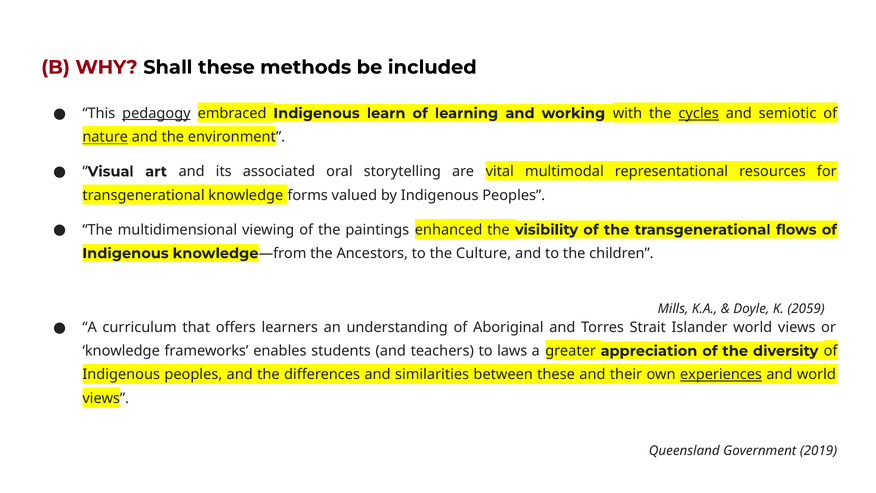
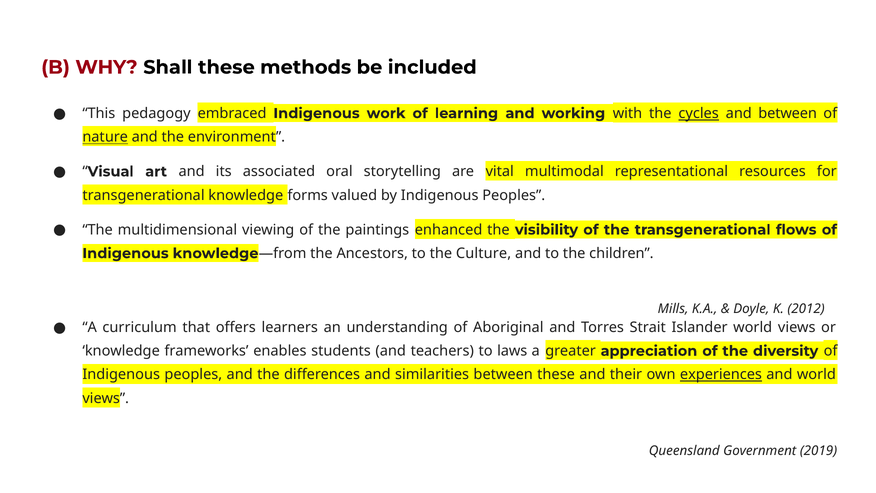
pedagogy underline: present -> none
learn: learn -> work
and semiotic: semiotic -> between
2059: 2059 -> 2012
